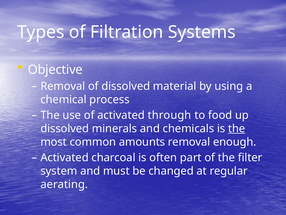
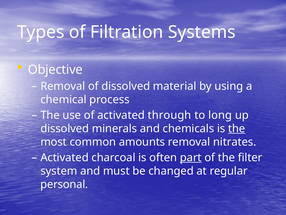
food: food -> long
enough: enough -> nitrates
part underline: none -> present
aerating: aerating -> personal
